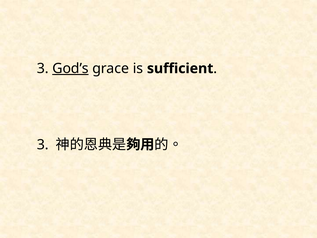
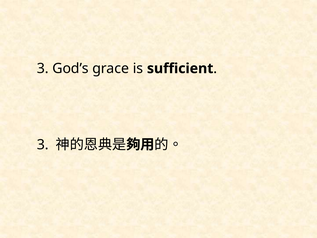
God’s underline: present -> none
